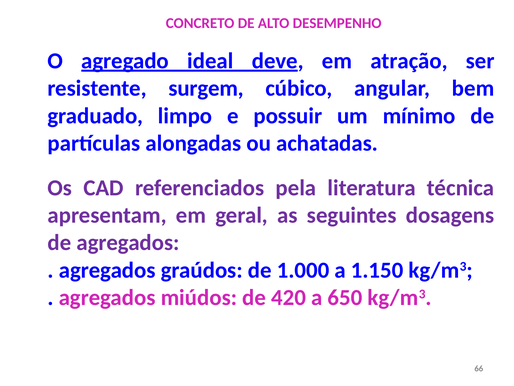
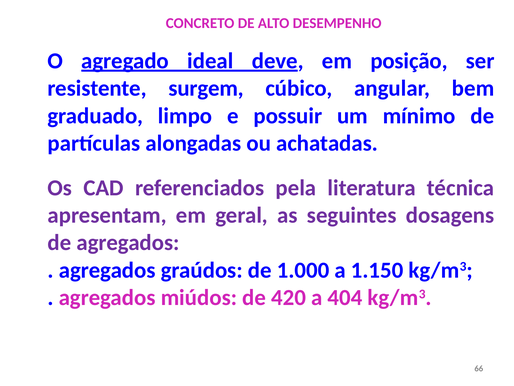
atração: atração -> posição
650: 650 -> 404
